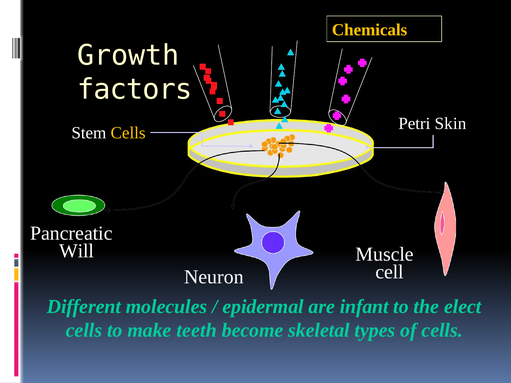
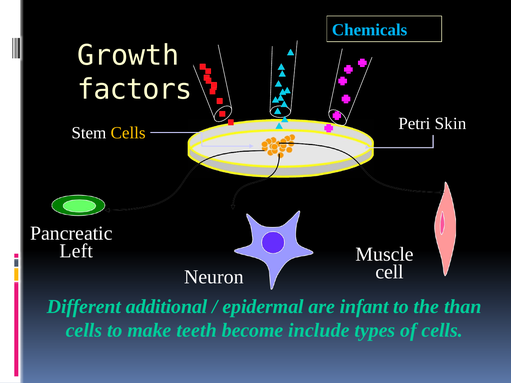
Chemicals colour: yellow -> light blue
Will: Will -> Left
molecules: molecules -> additional
elect: elect -> than
skeletal: skeletal -> include
